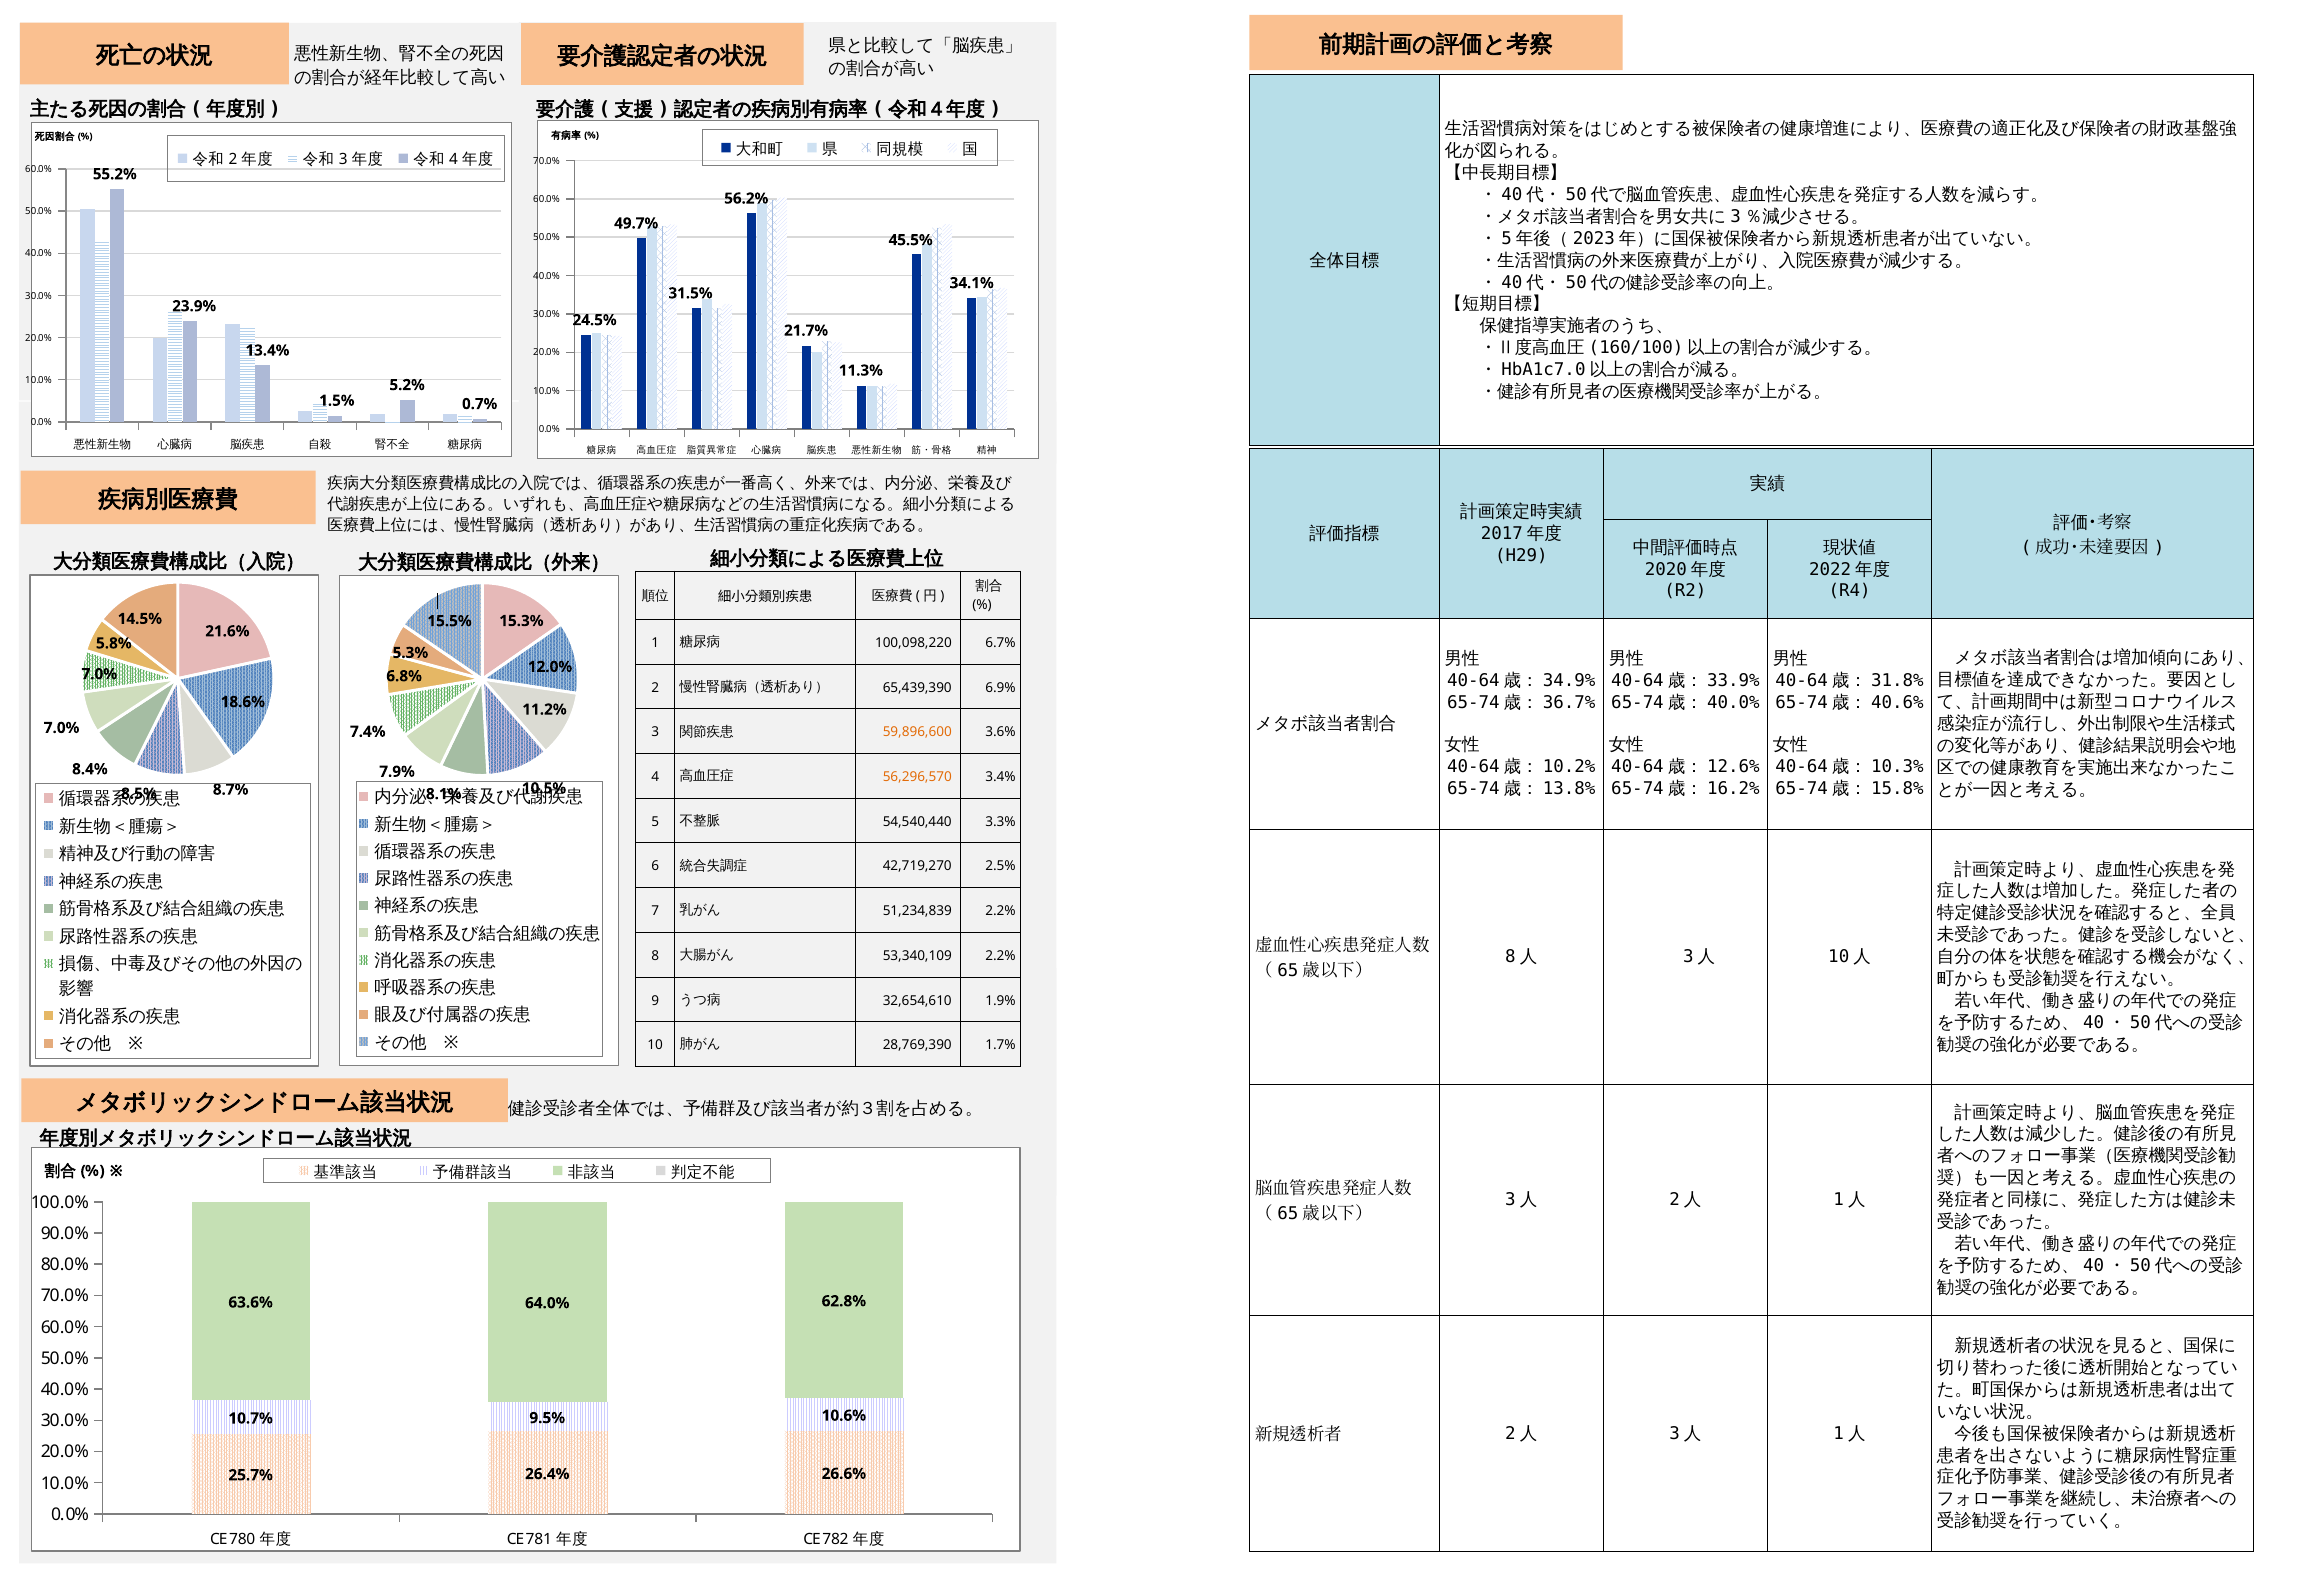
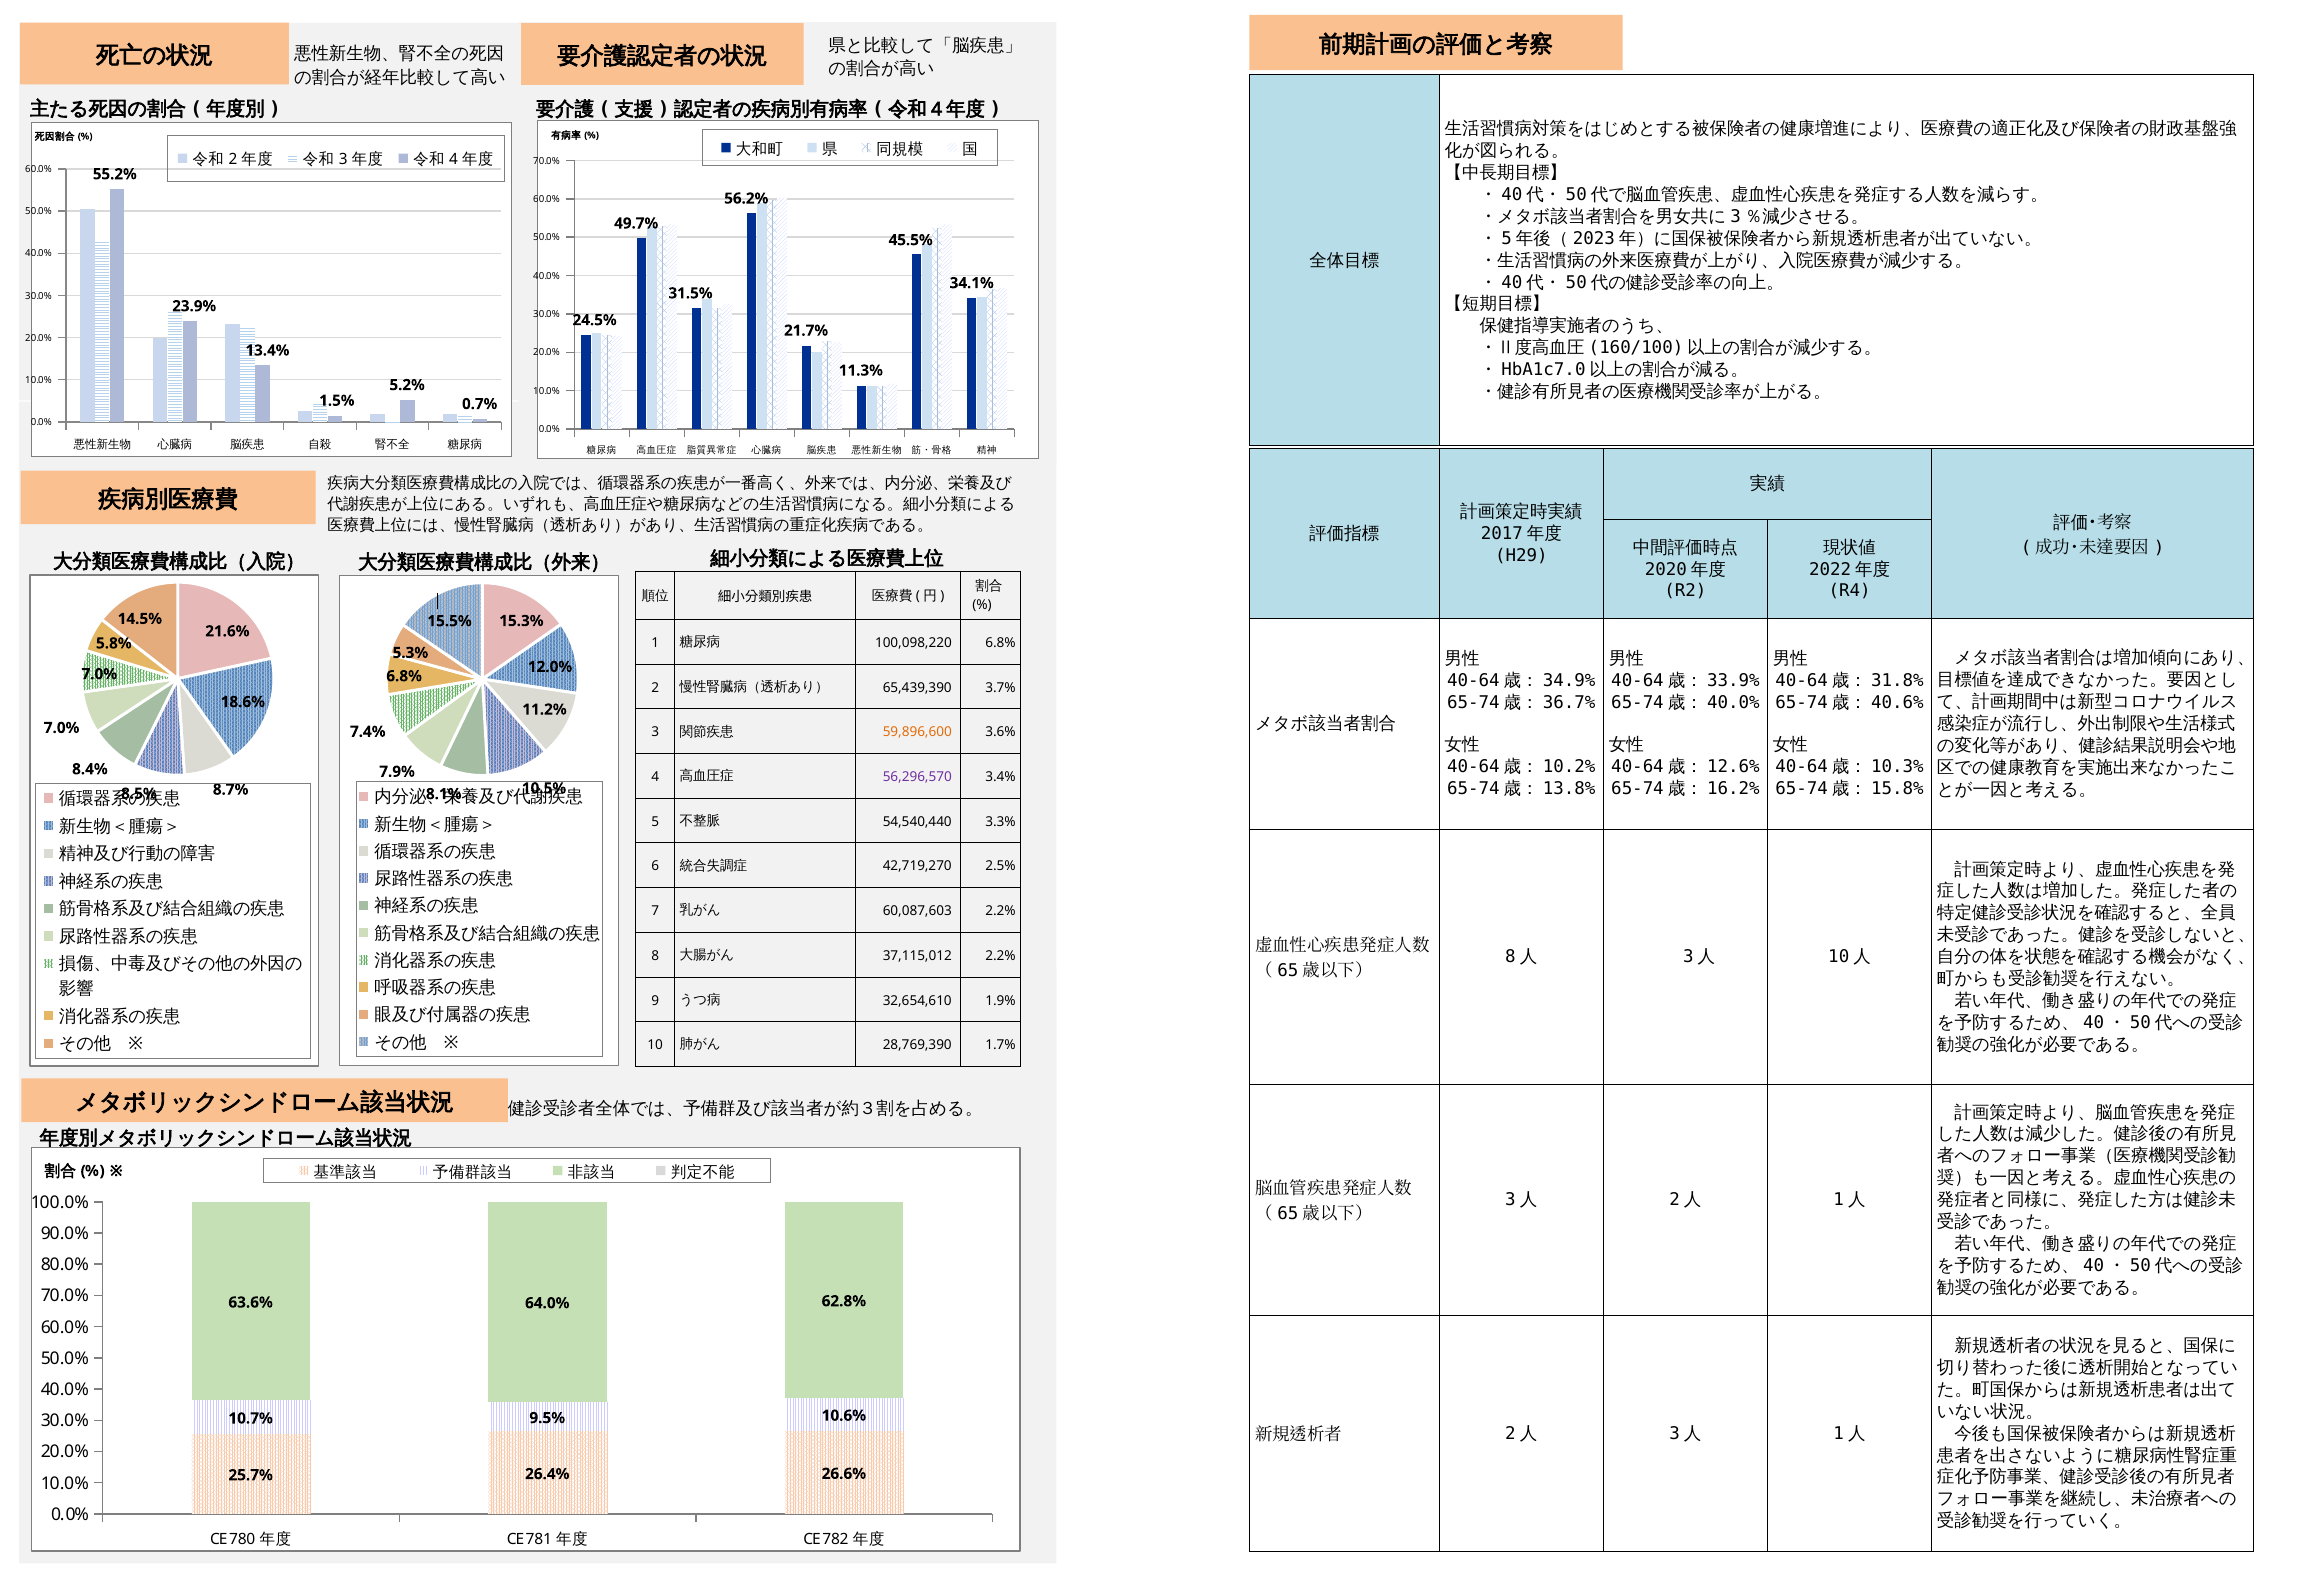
100,098,220 6.7%: 6.7% -> 6.8%
6.9%: 6.9% -> 3.7%
56,296,570 colour: orange -> purple
51,234,839: 51,234,839 -> 60,087,603
53,340,109: 53,340,109 -> 37,115,012
